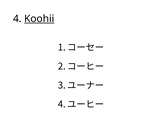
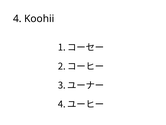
Koohii underline: present -> none
